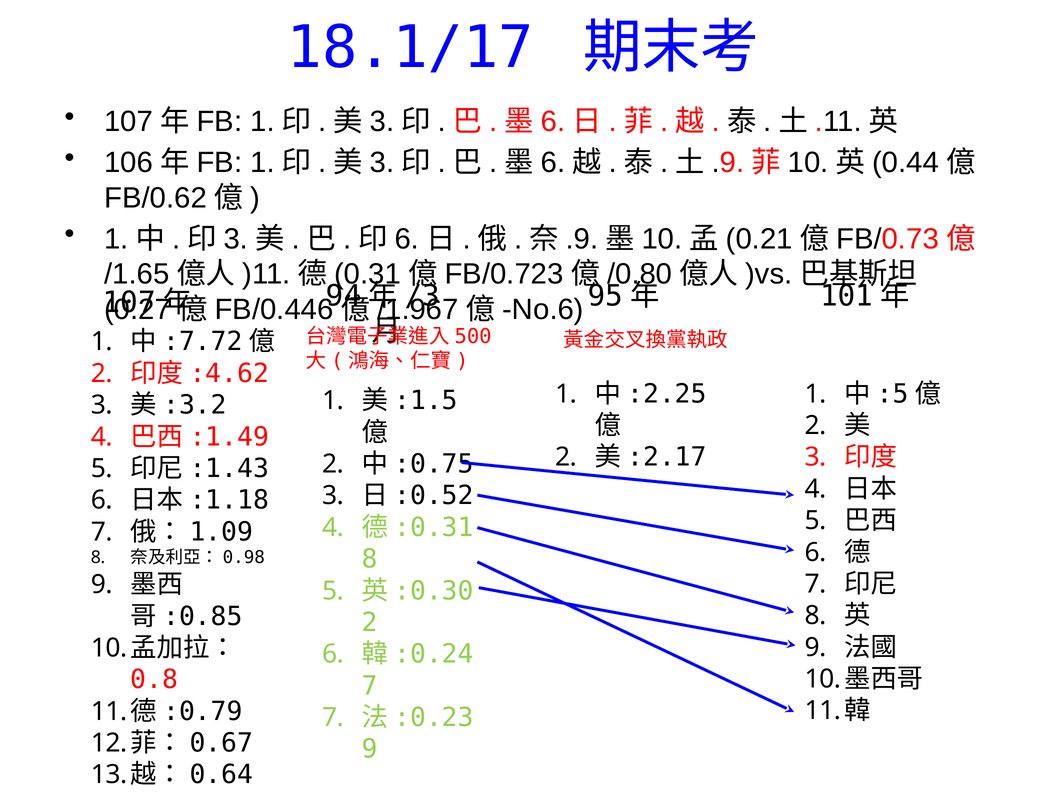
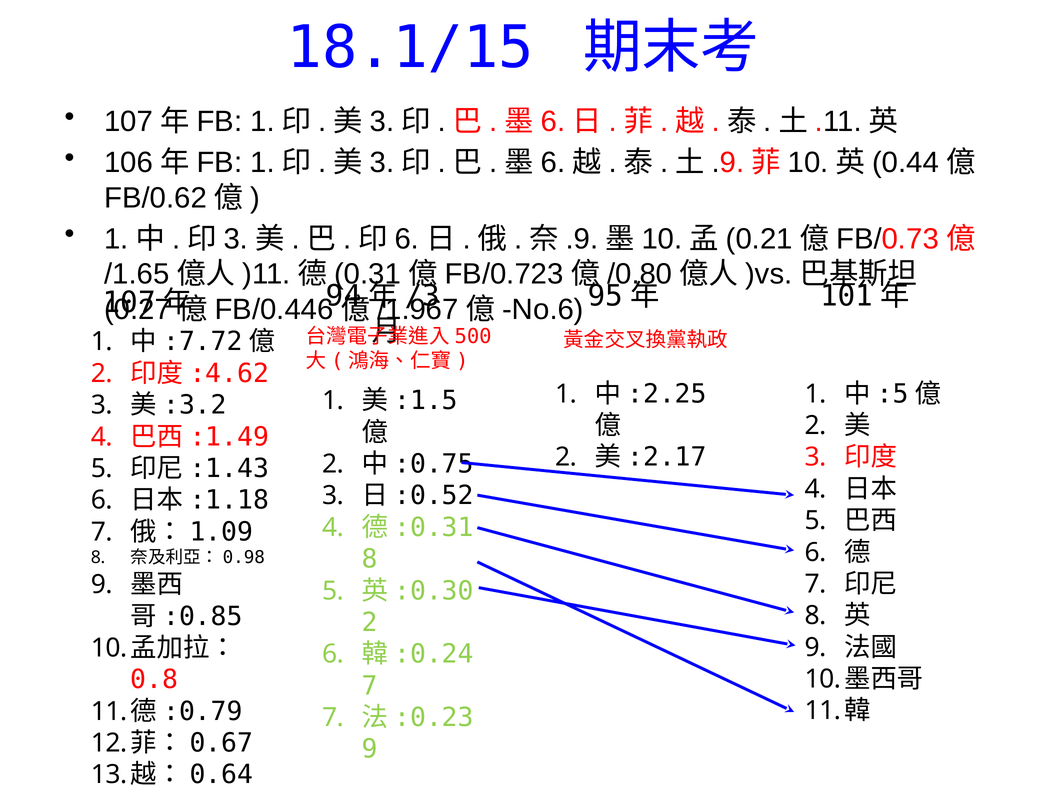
18.1/17: 18.1/17 -> 18.1/15
